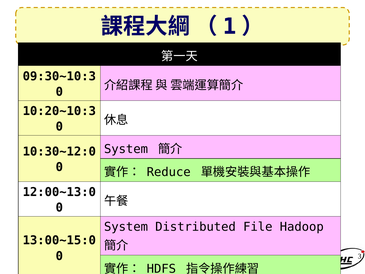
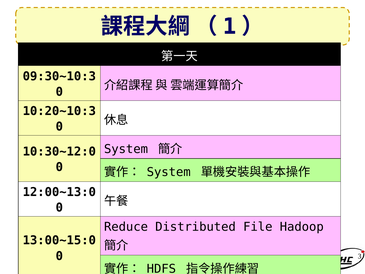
Reduce at (169, 172): Reduce -> System
System at (126, 227): System -> Reduce
